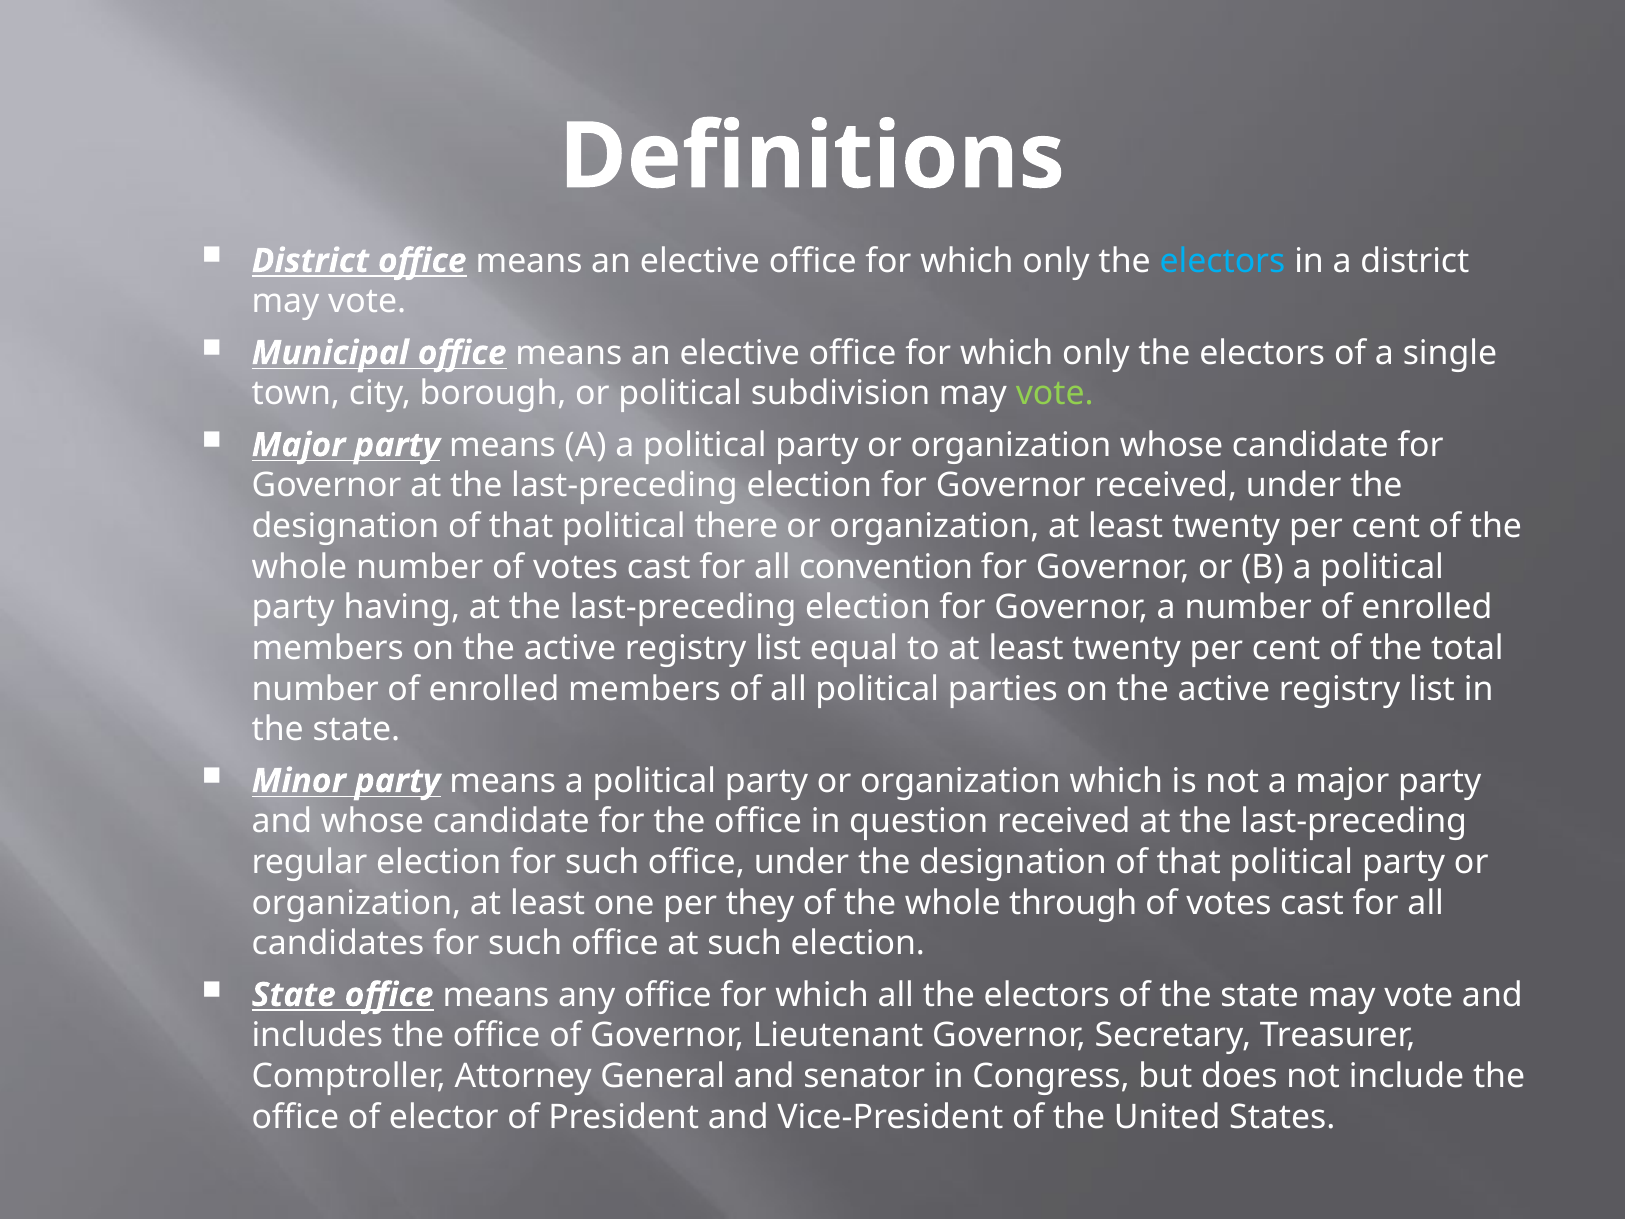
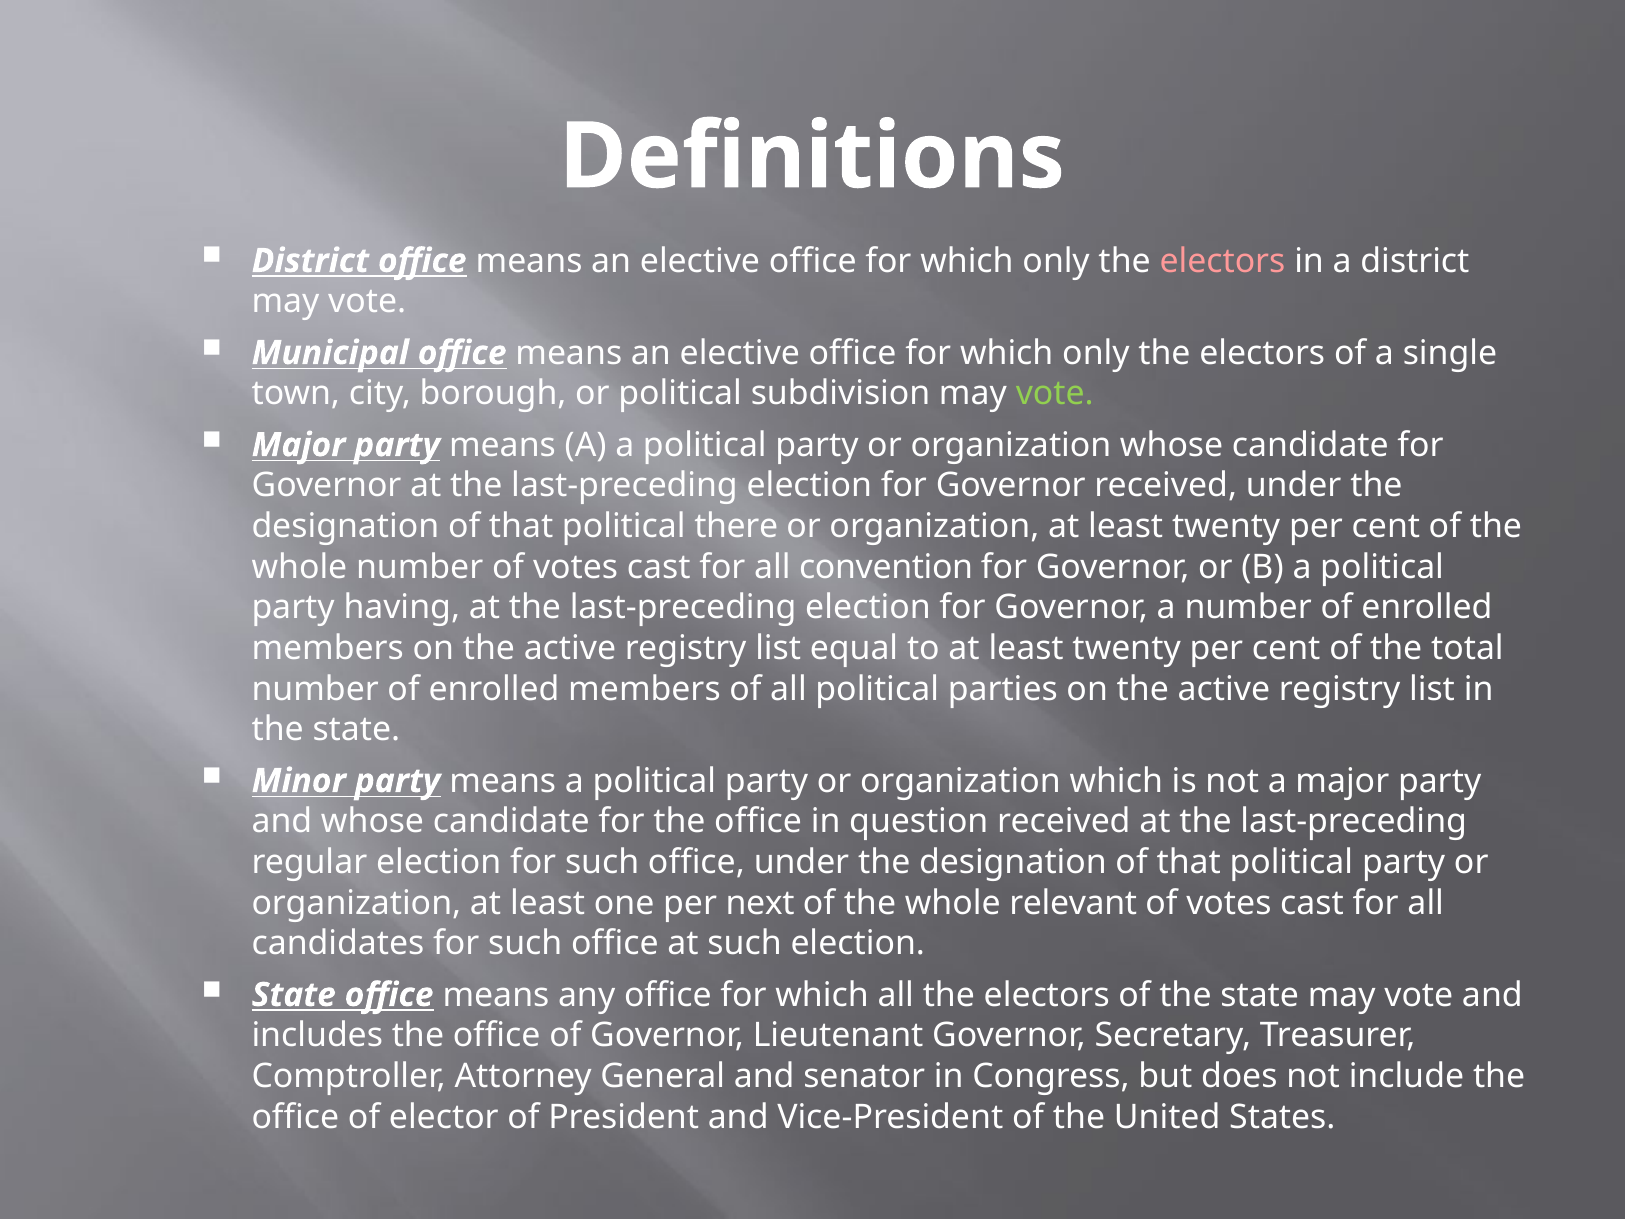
electors at (1222, 261) colour: light blue -> pink
they: they -> next
through: through -> relevant
